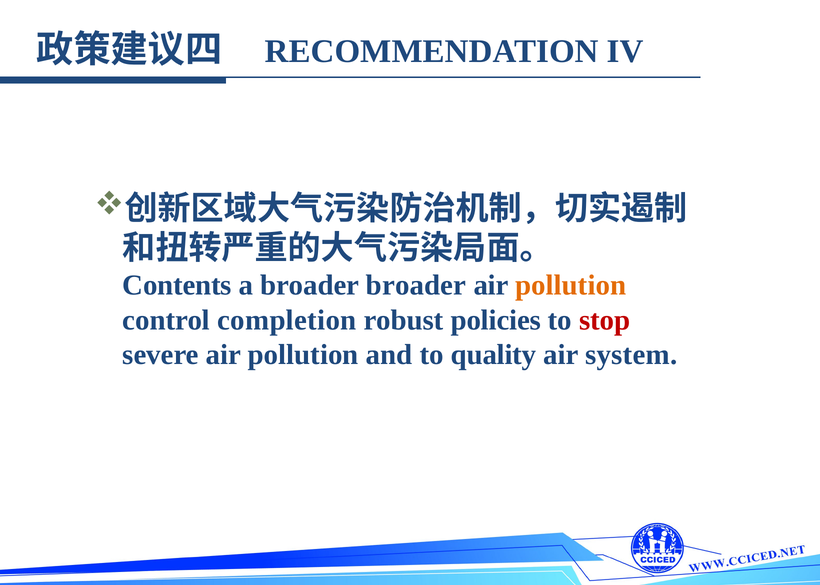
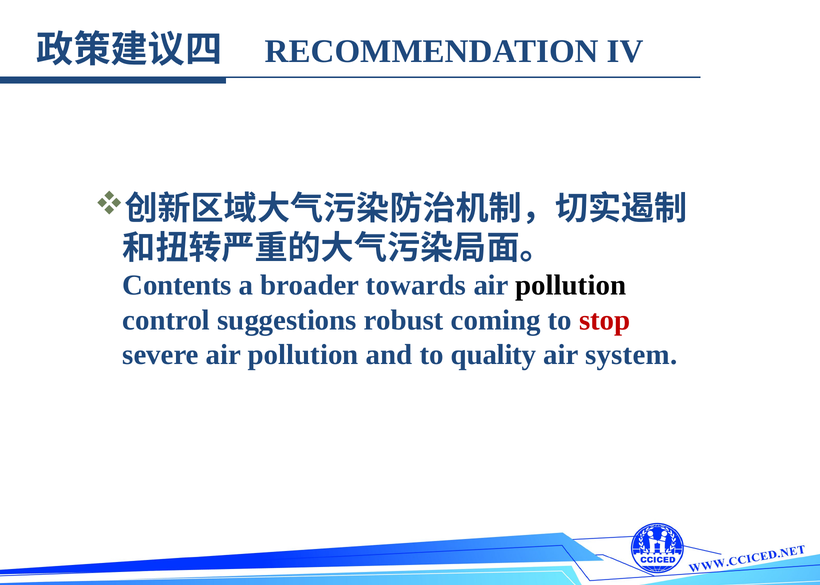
broader broader: broader -> towards
pollution at (571, 286) colour: orange -> black
completion: completion -> suggestions
policies: policies -> coming
